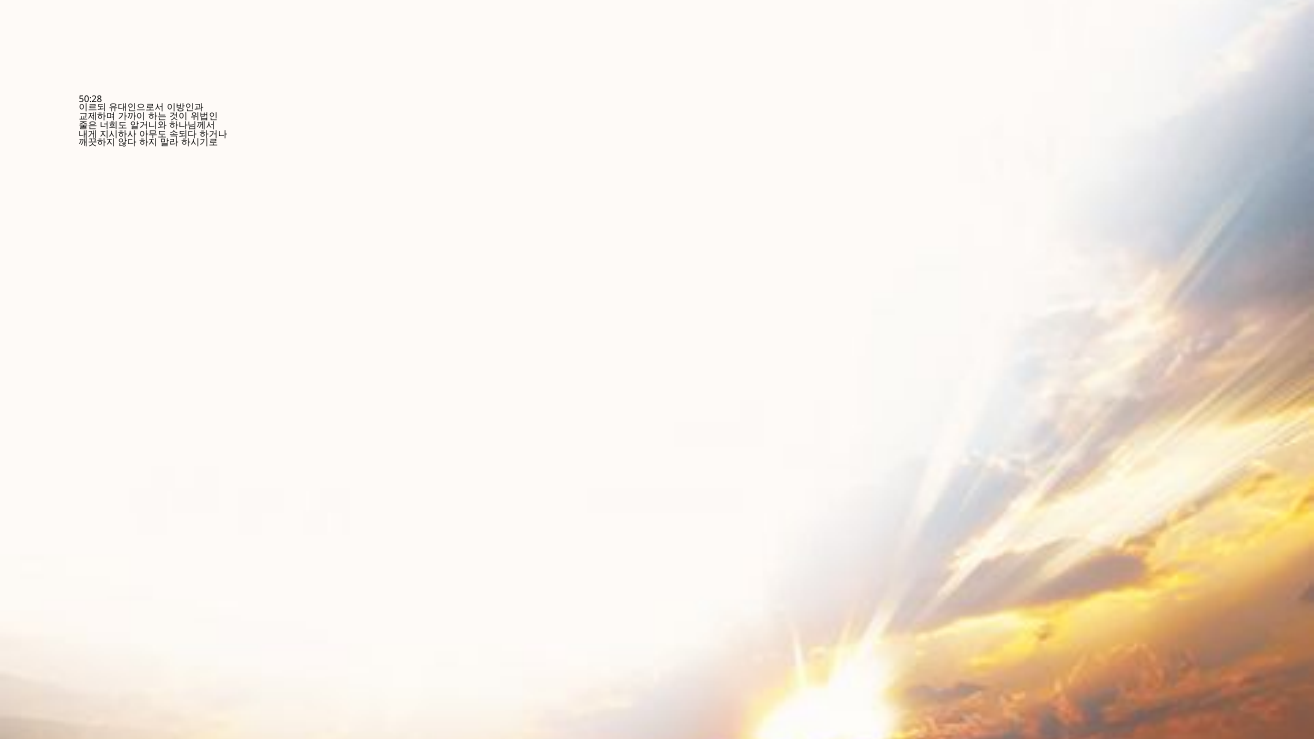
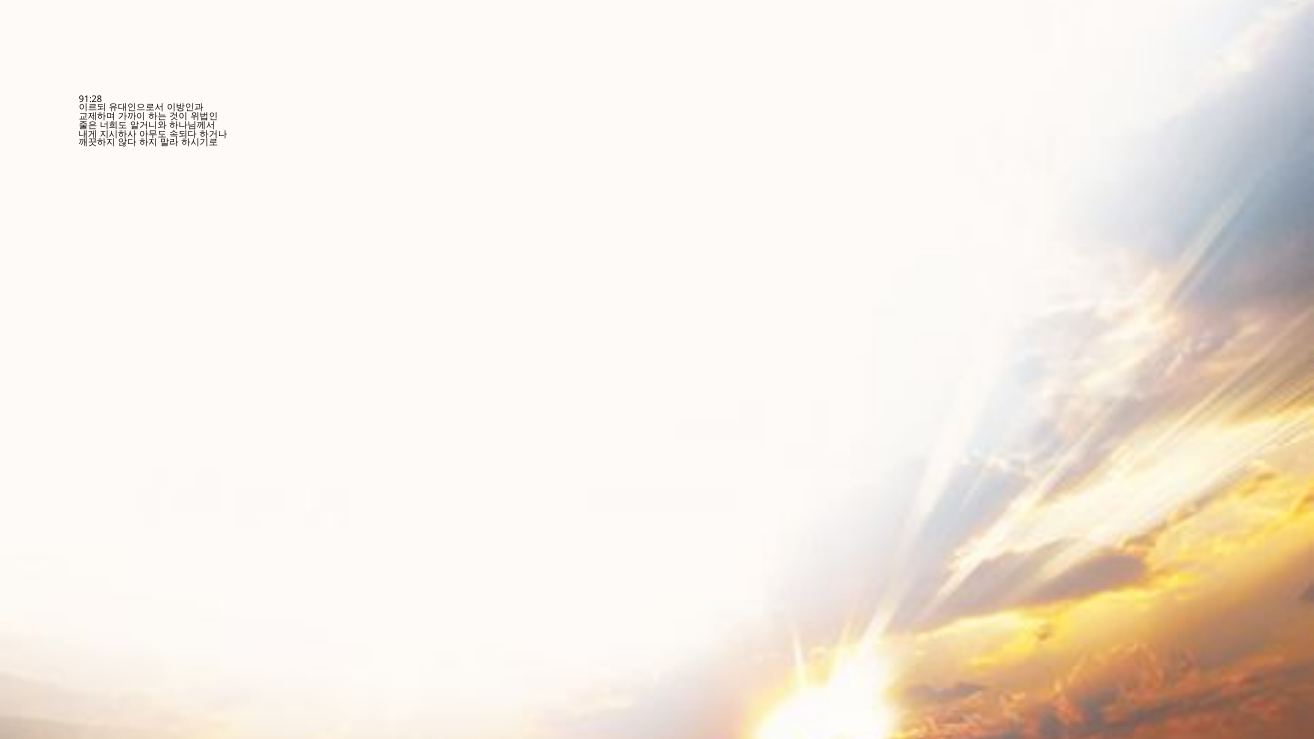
50:28: 50:28 -> 91:28
